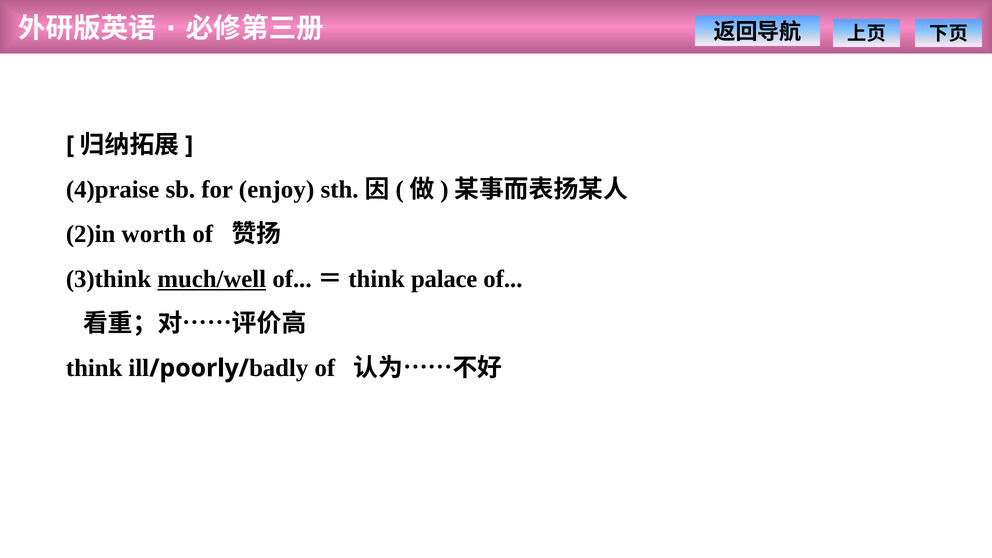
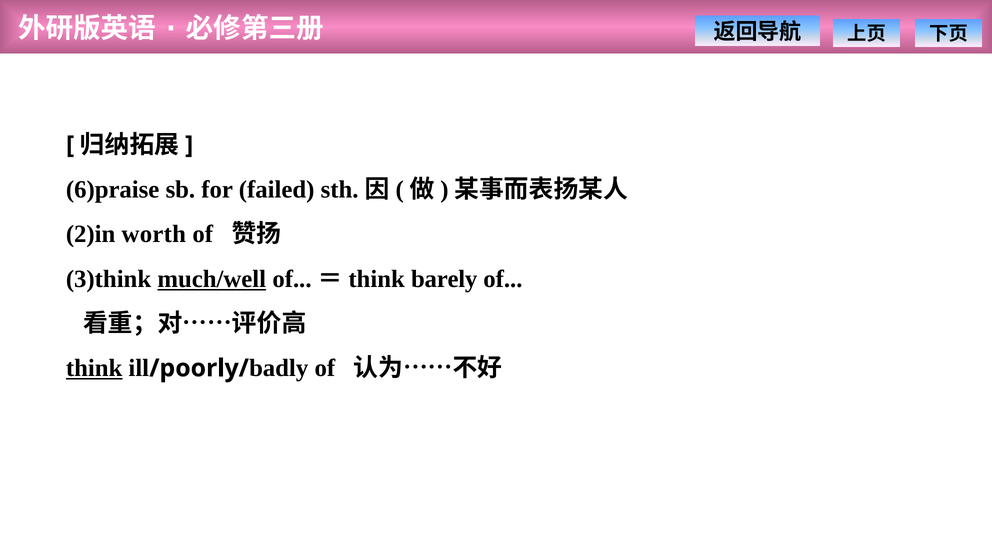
4)praise: 4)praise -> 6)praise
enjoy: enjoy -> failed
palace: palace -> barely
think underline: none -> present
